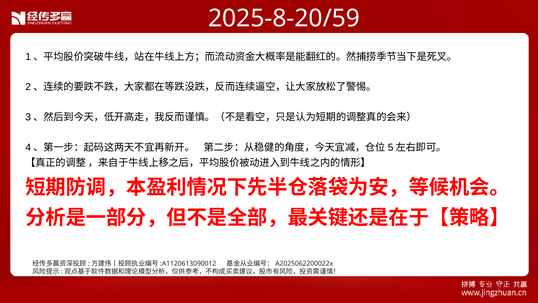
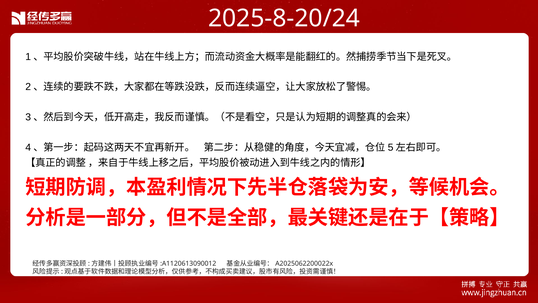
2025-8-20/59: 2025-8-20/59 -> 2025-8-20/24
